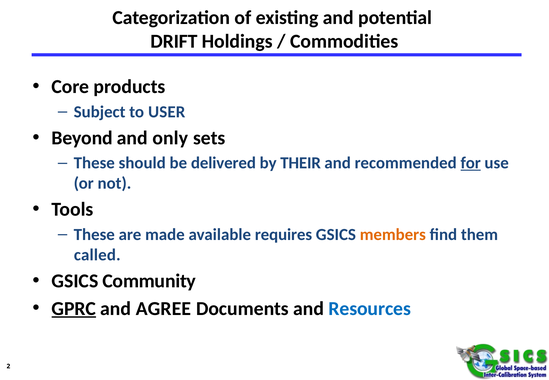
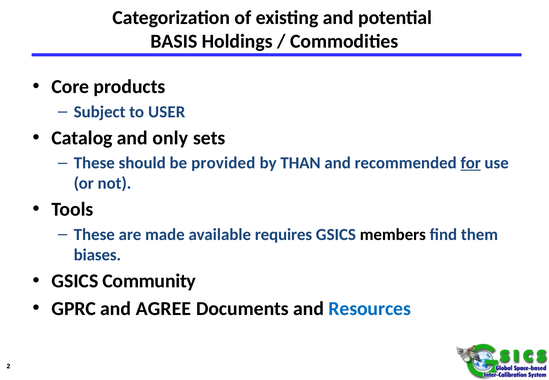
DRIFT: DRIFT -> BASIS
Beyond: Beyond -> Catalog
delivered: delivered -> provided
THEIR: THEIR -> THAN
members colour: orange -> black
called: called -> biases
GPRC underline: present -> none
